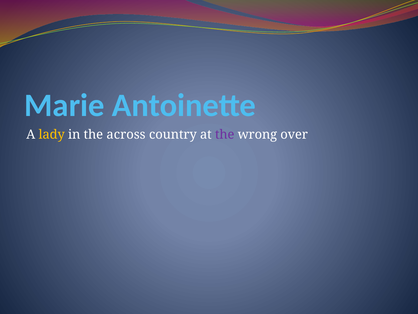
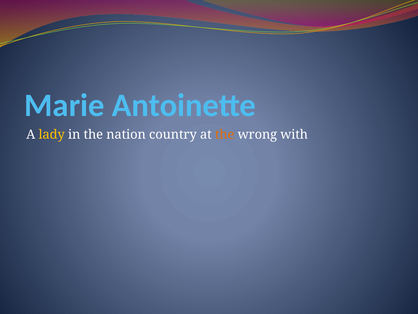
across: across -> nation
the at (225, 134) colour: purple -> orange
over: over -> with
